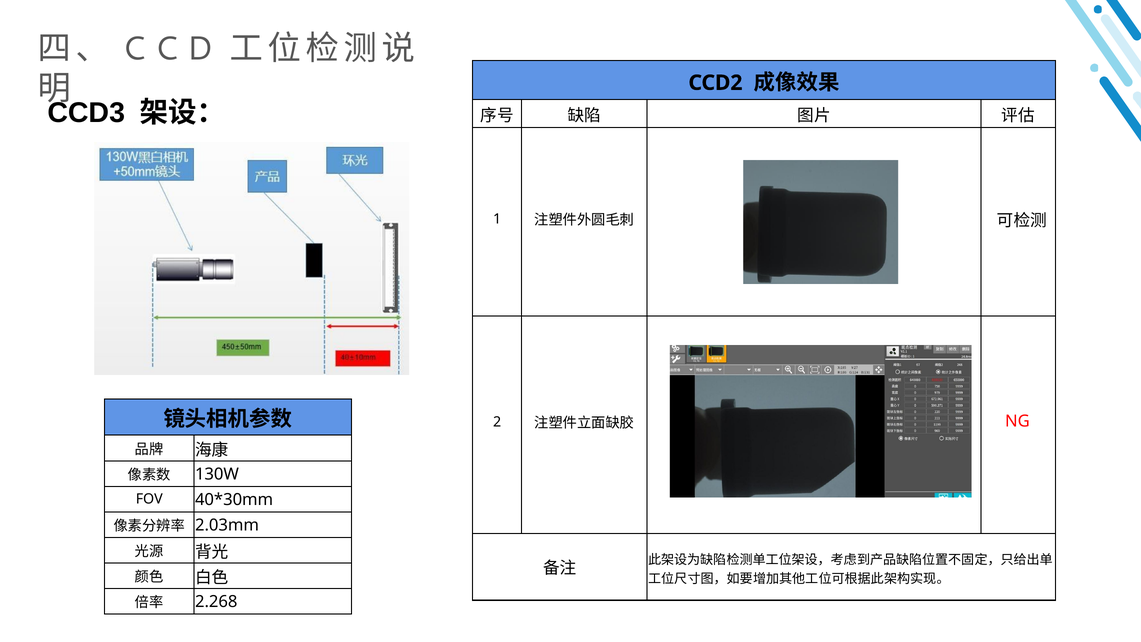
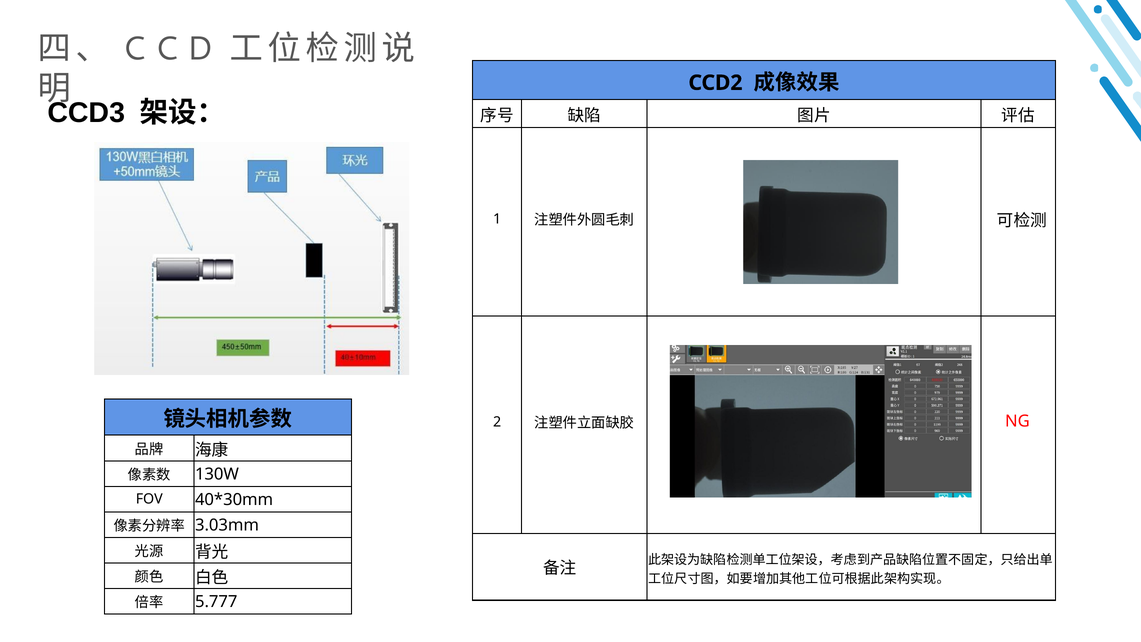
2.03mm: 2.03mm -> 3.03mm
2.268: 2.268 -> 5.777
